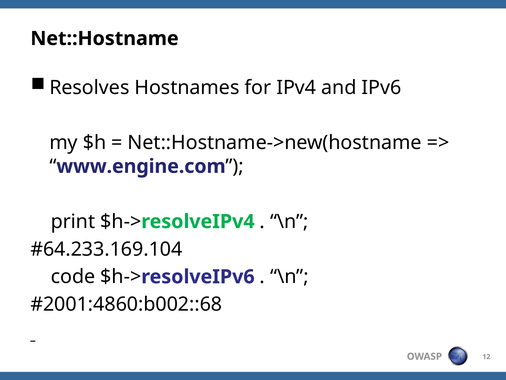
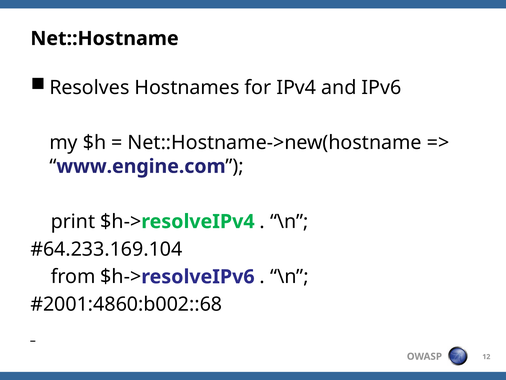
code: code -> from
